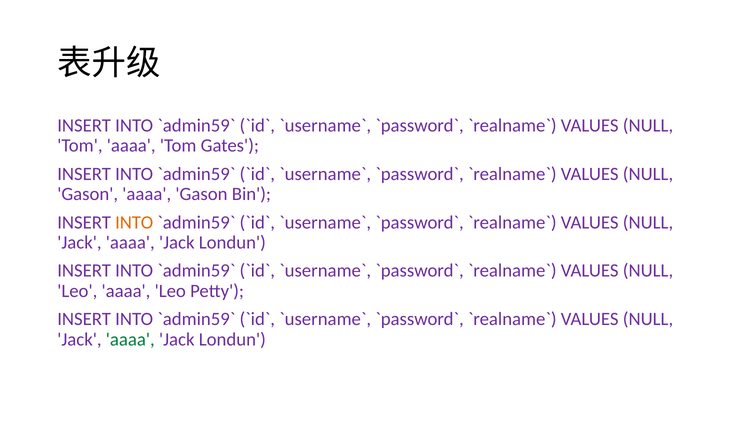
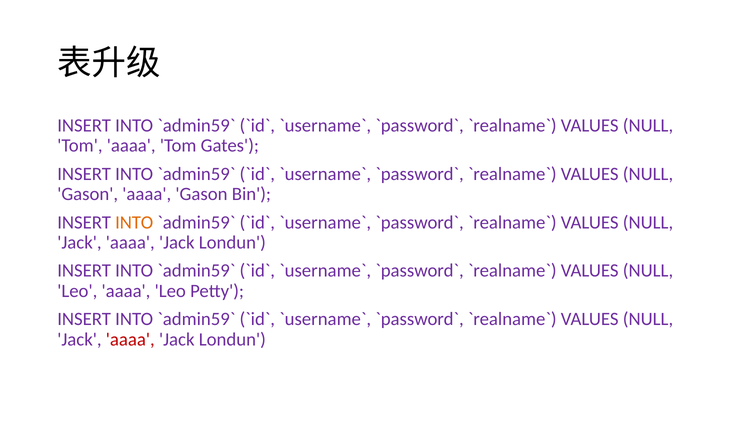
aaaa at (130, 339) colour: green -> red
